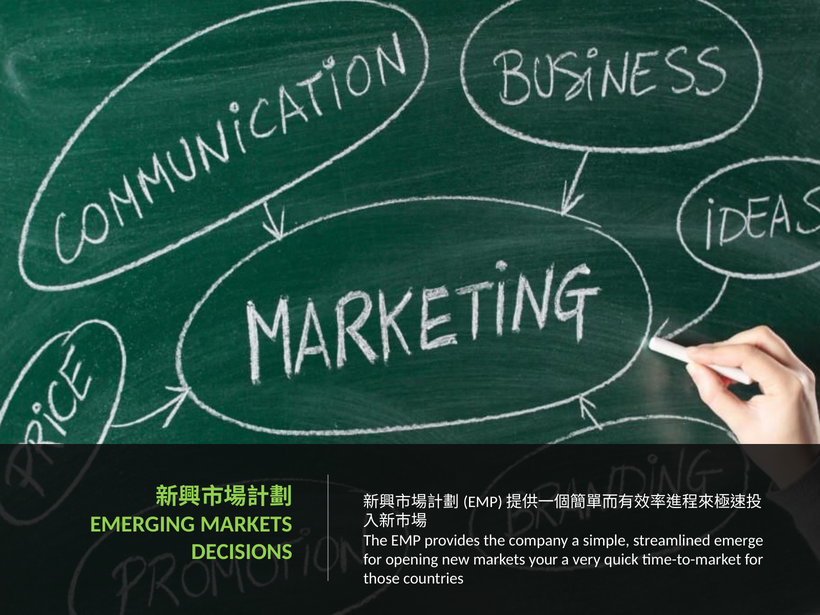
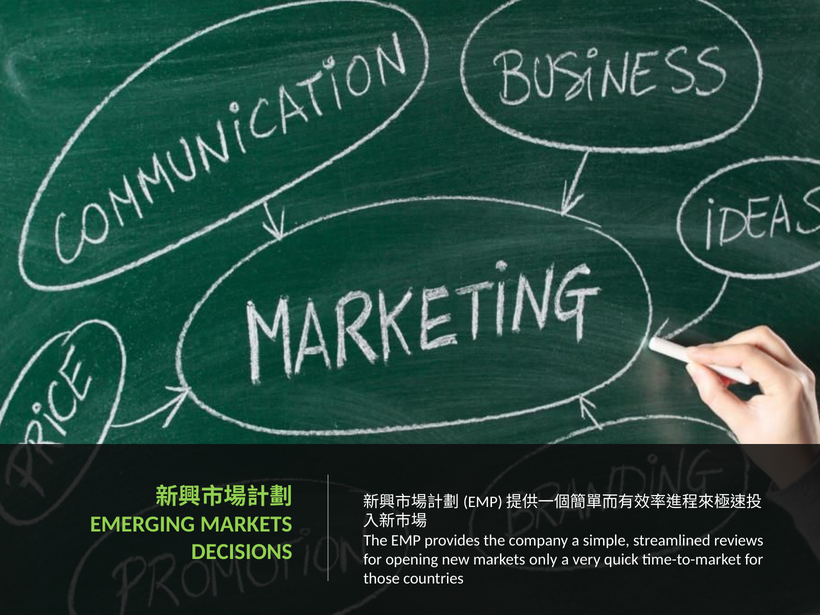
emerge: emerge -> reviews
your: your -> only
